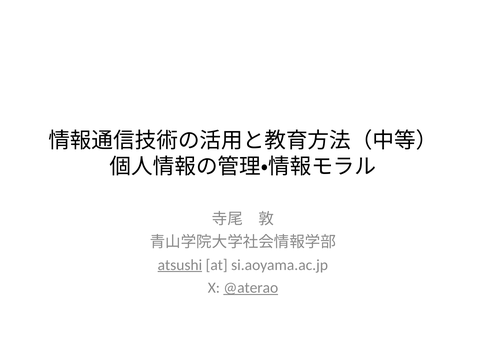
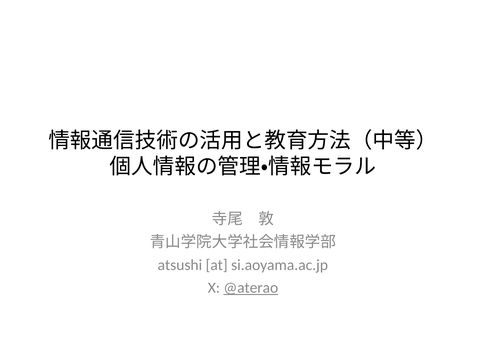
atsushi underline: present -> none
